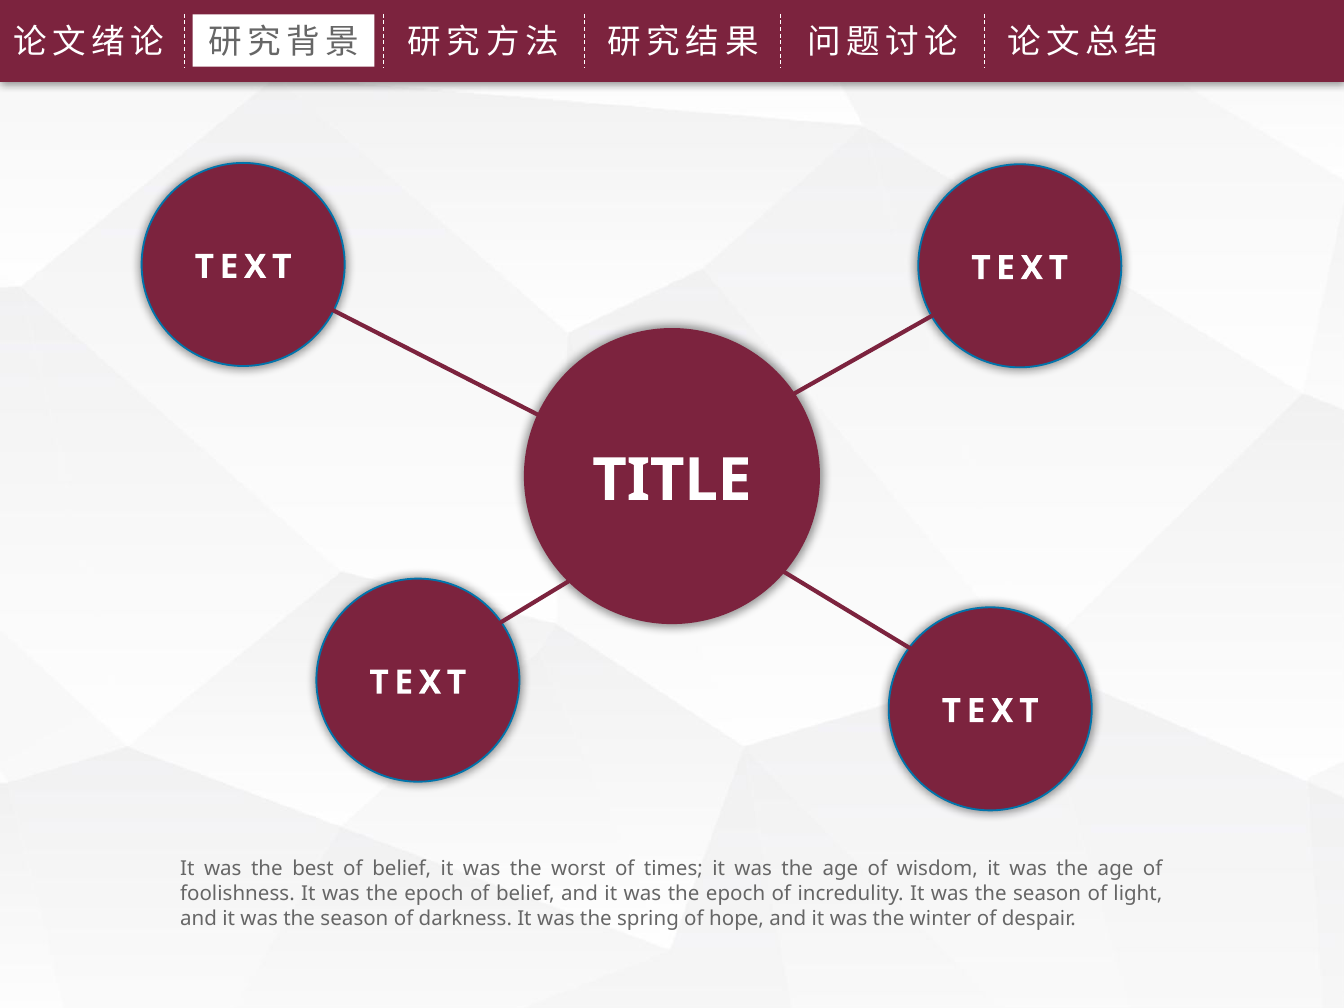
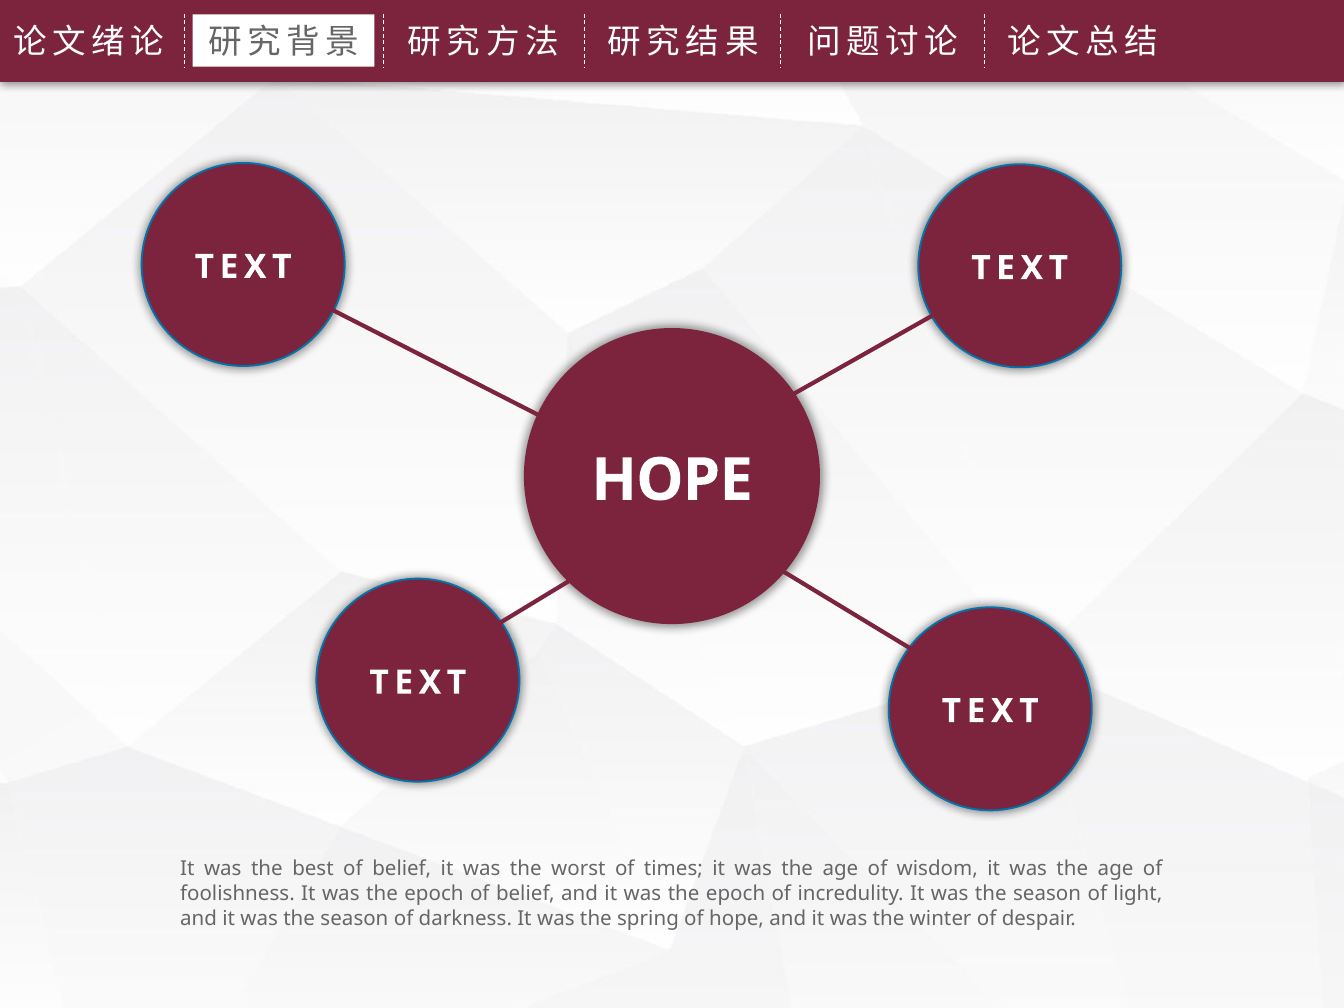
TITLE at (672, 480): TITLE -> HOPE
